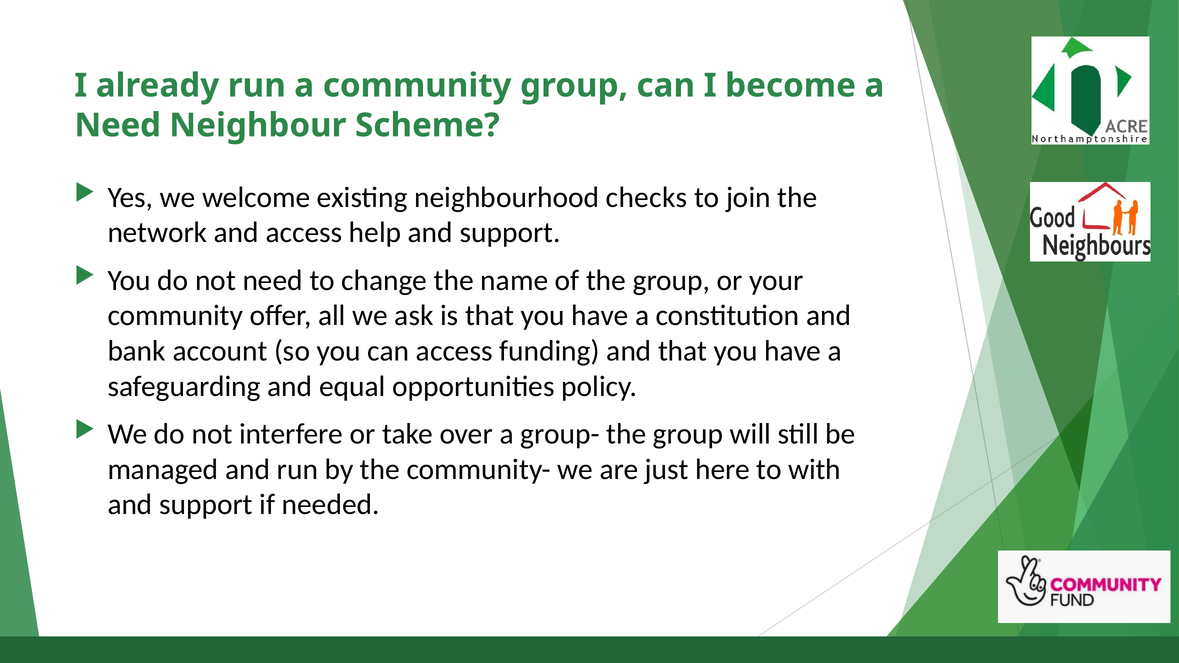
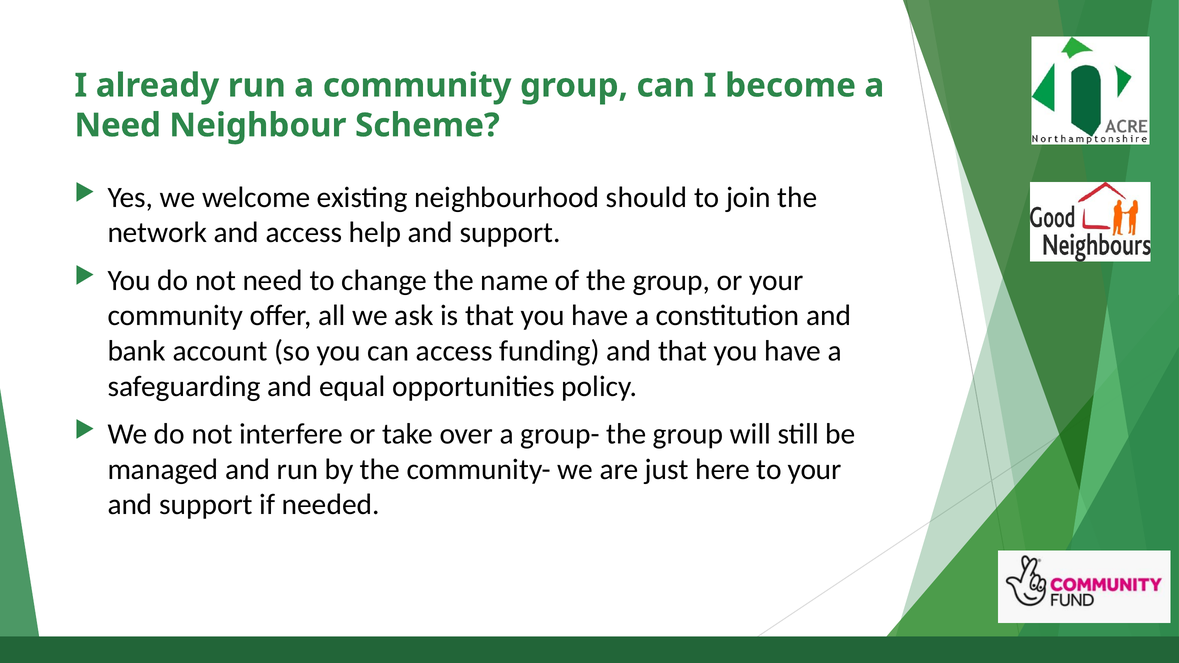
checks: checks -> should
to with: with -> your
